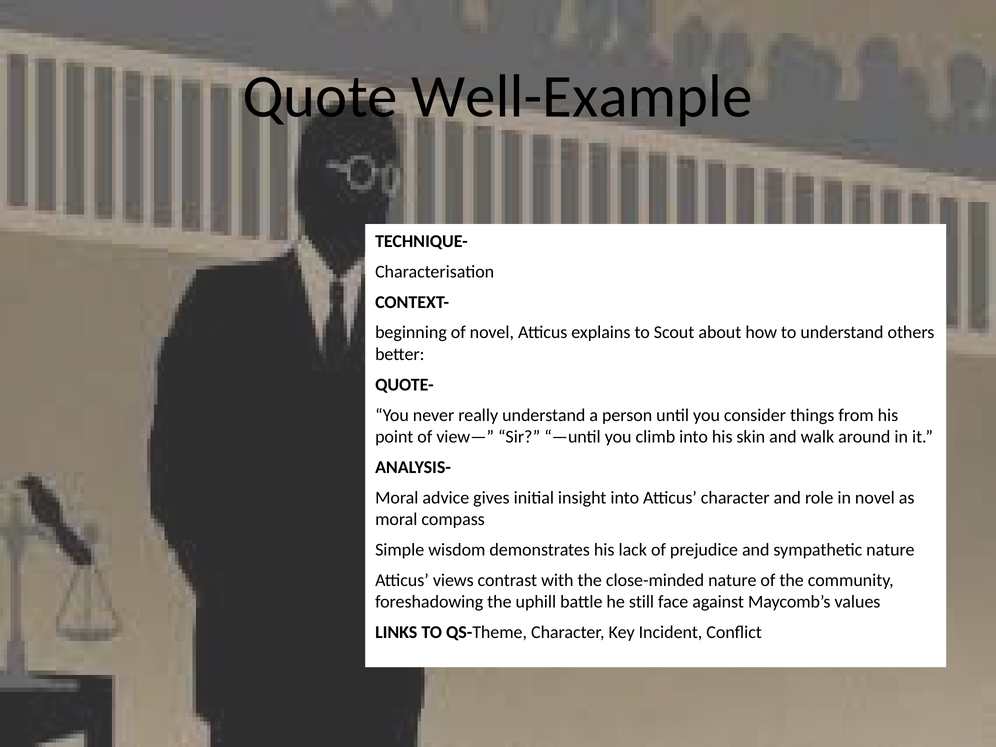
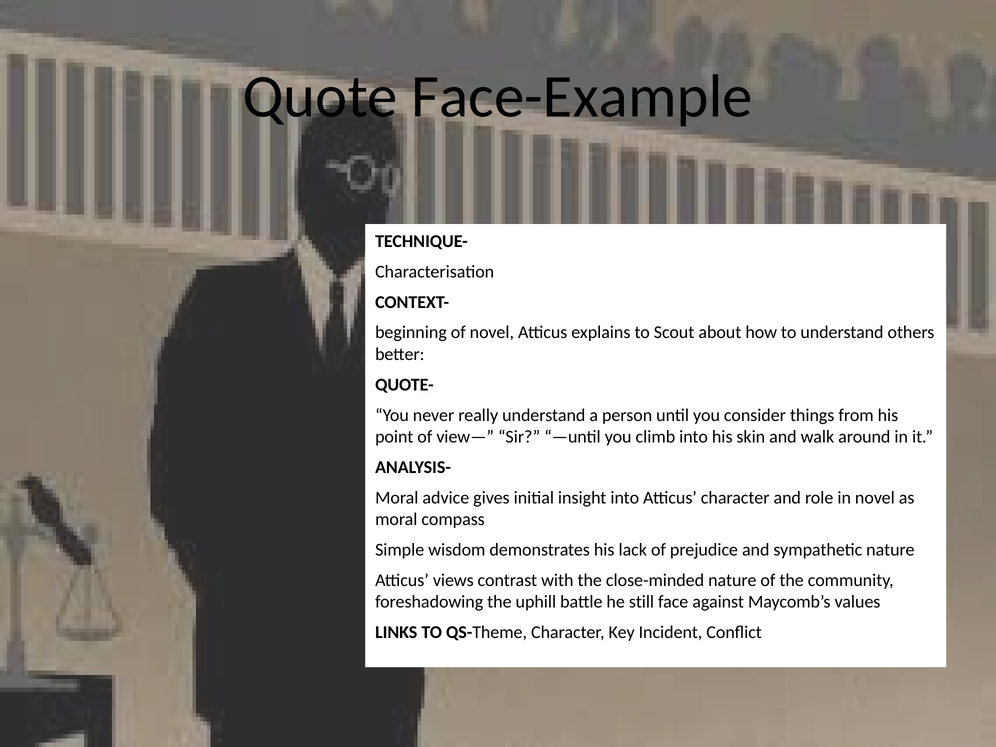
Well-Example: Well-Example -> Face-Example
